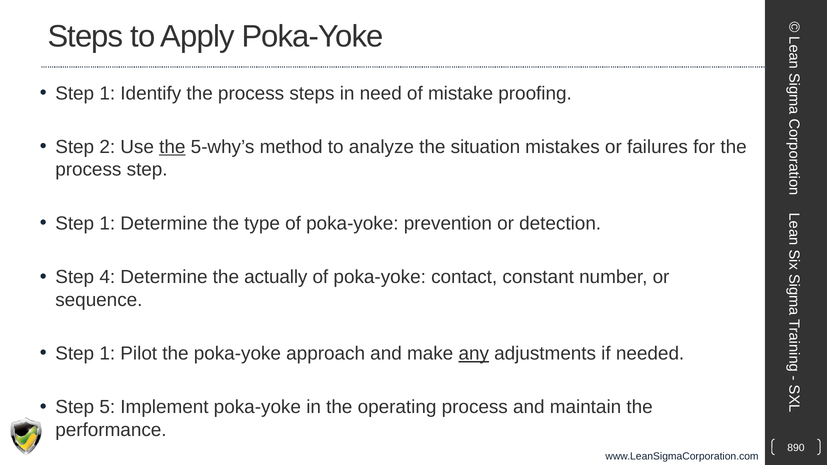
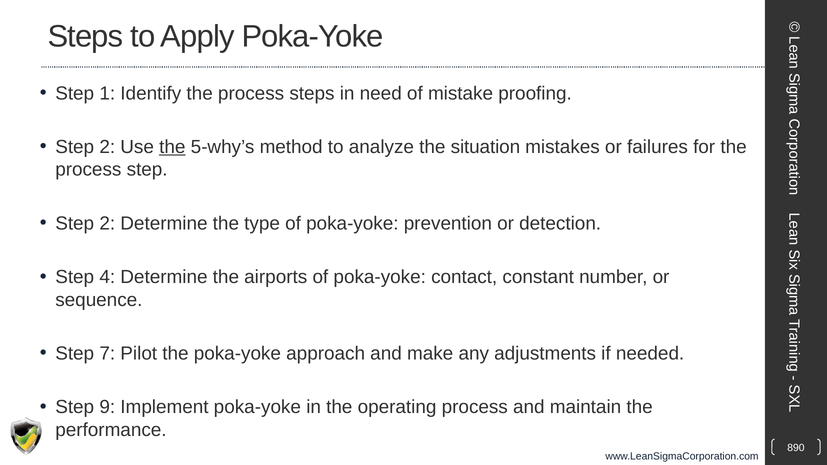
1 at (107, 224): 1 -> 2
actually: actually -> airports
1 at (107, 354): 1 -> 7
any underline: present -> none
5: 5 -> 9
